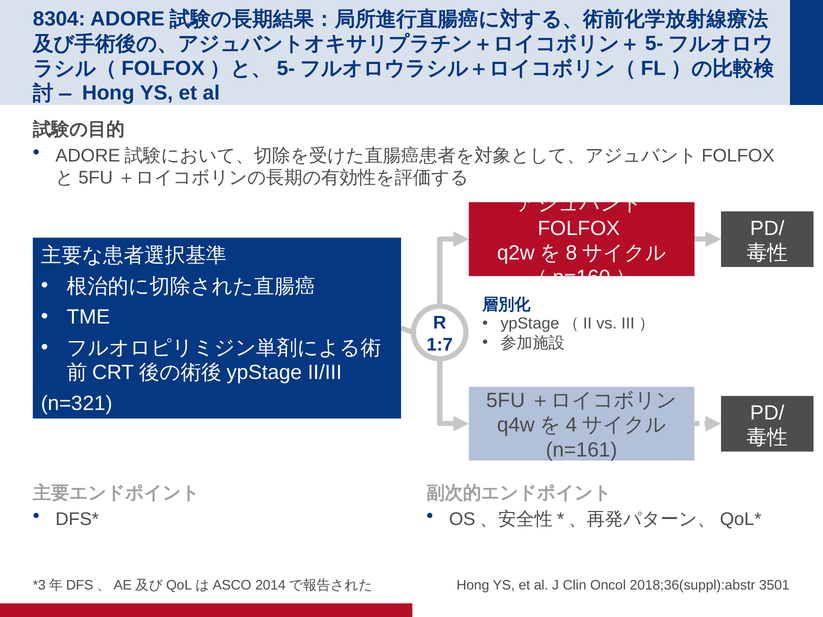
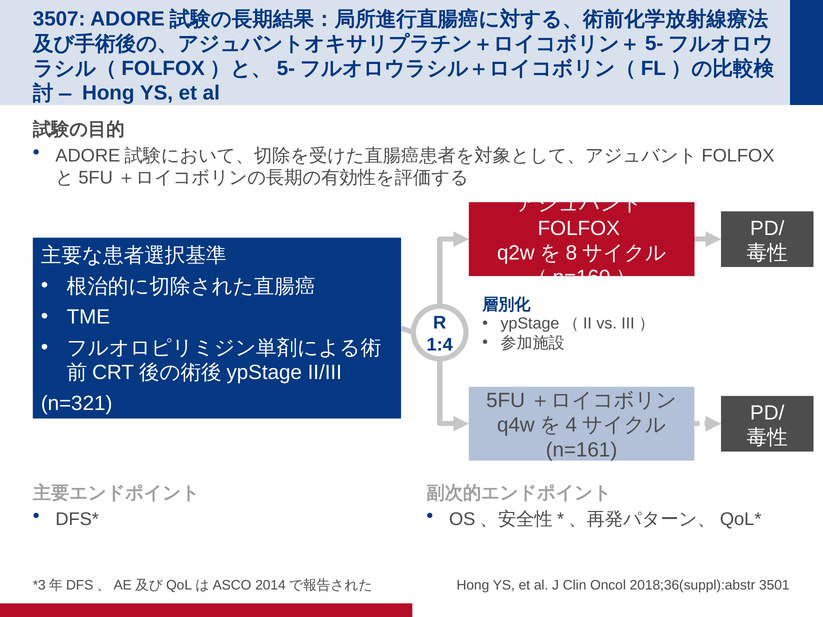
8304: 8304 -> 3507
1:7: 1:7 -> 1:4
